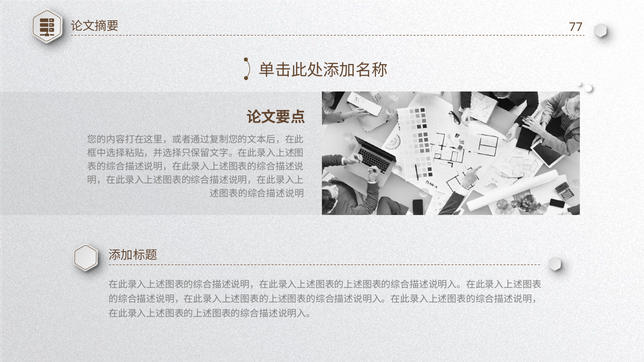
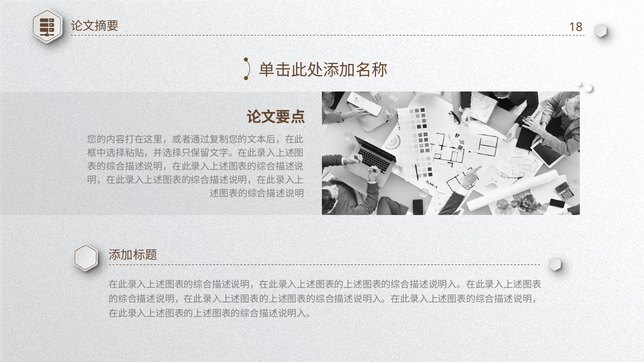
77: 77 -> 18
